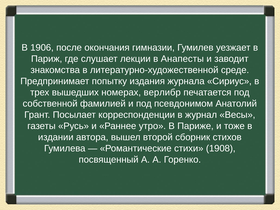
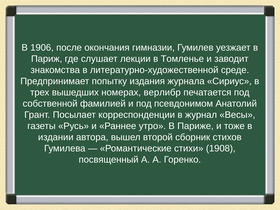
Анапесты: Анапесты -> Томленье
